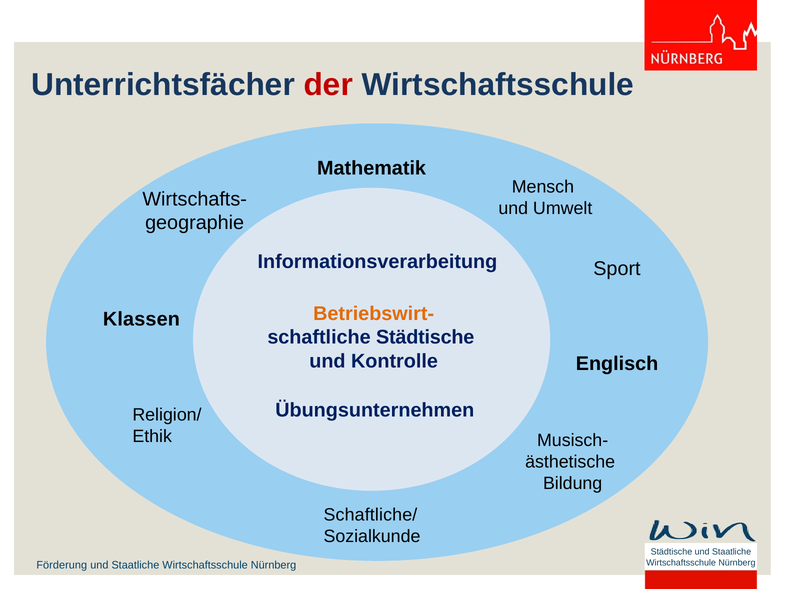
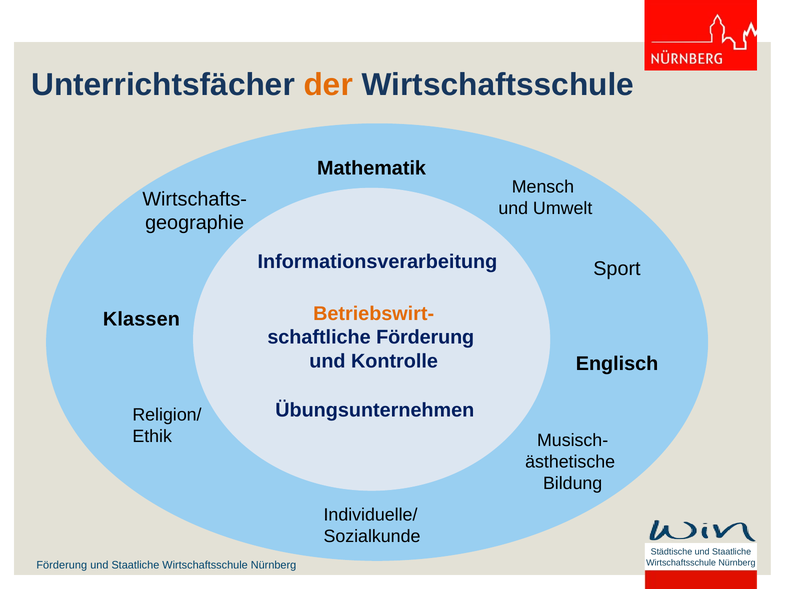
der colour: red -> orange
schaftliche Städtische: Städtische -> Förderung
Schaftliche/: Schaftliche/ -> Individuelle/
